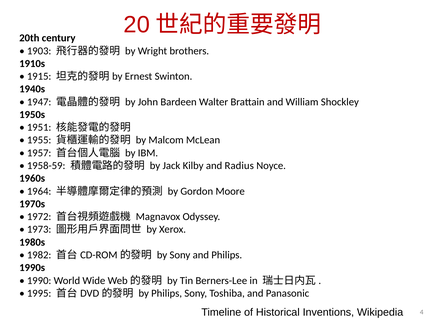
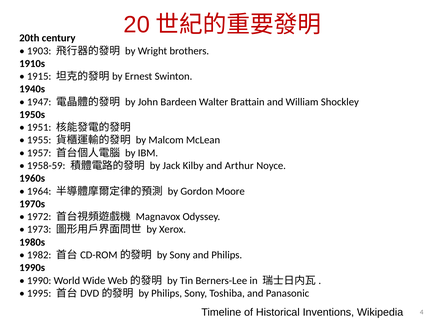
Radius: Radius -> Arthur
